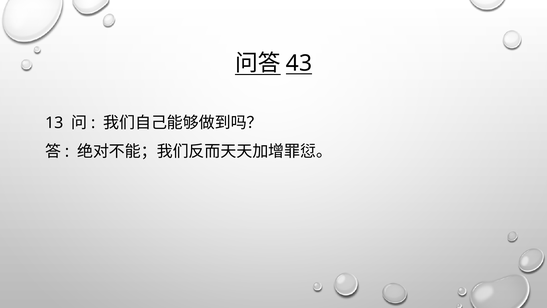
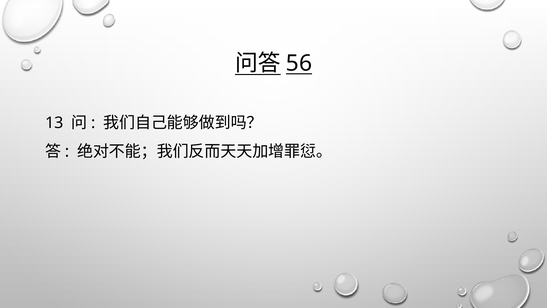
43: 43 -> 56
